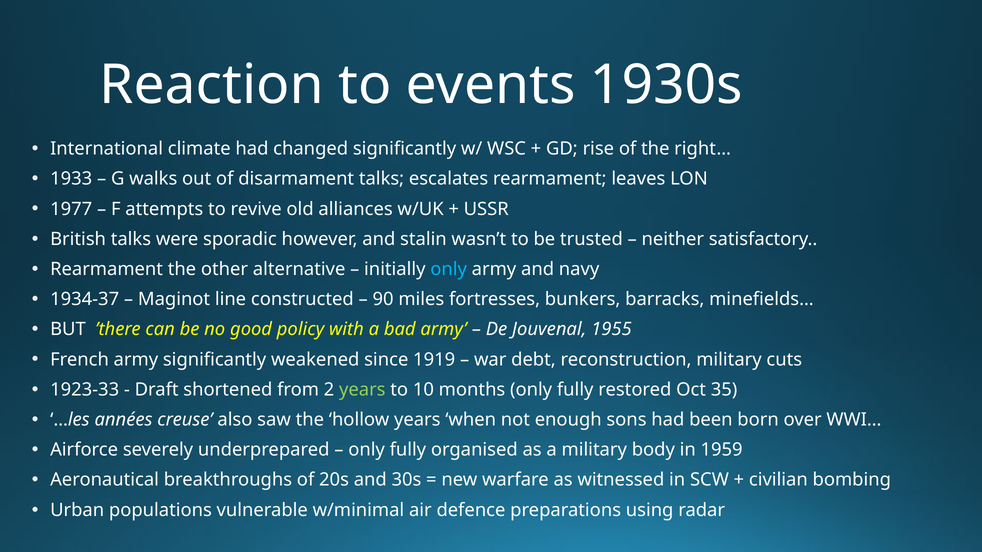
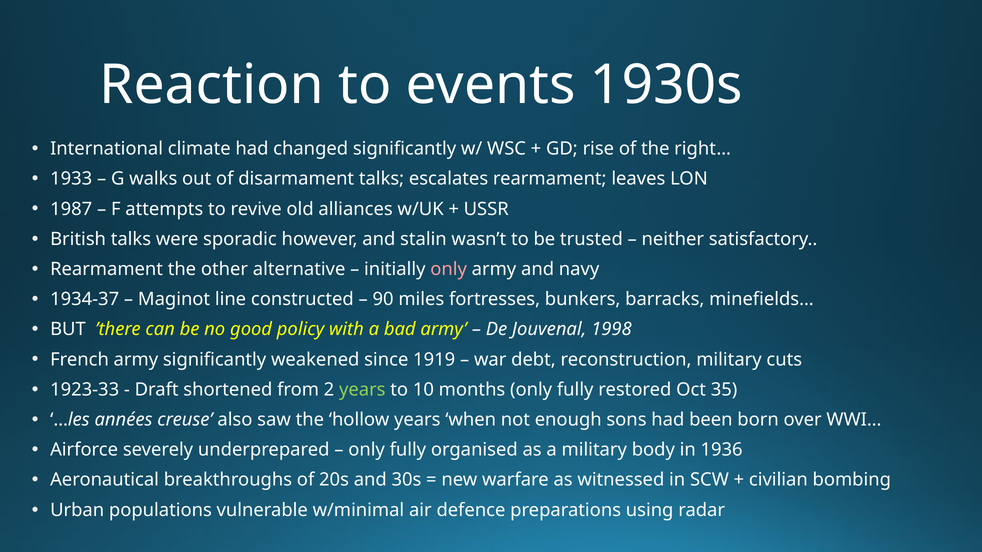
1977: 1977 -> 1987
only at (449, 269) colour: light blue -> pink
1955: 1955 -> 1998
1959: 1959 -> 1936
